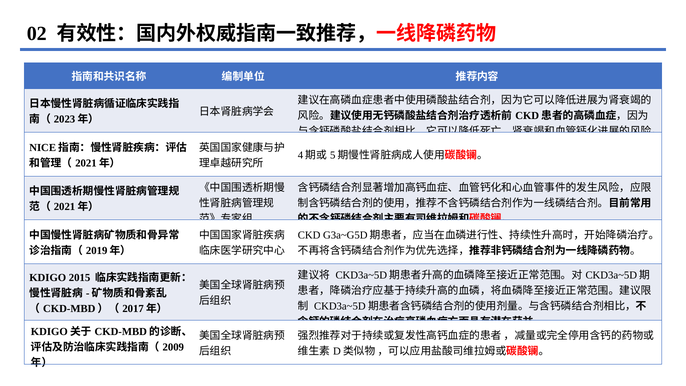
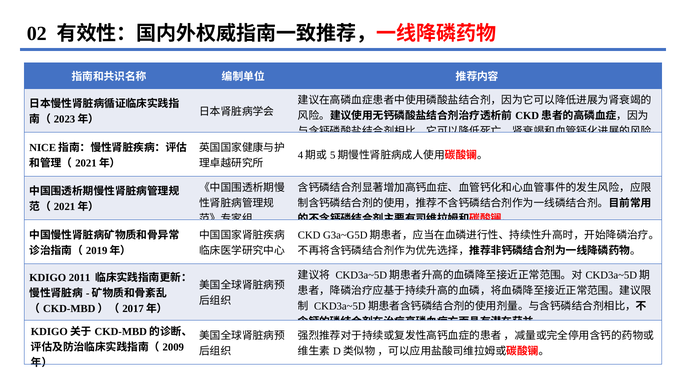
2015: 2015 -> 2011
